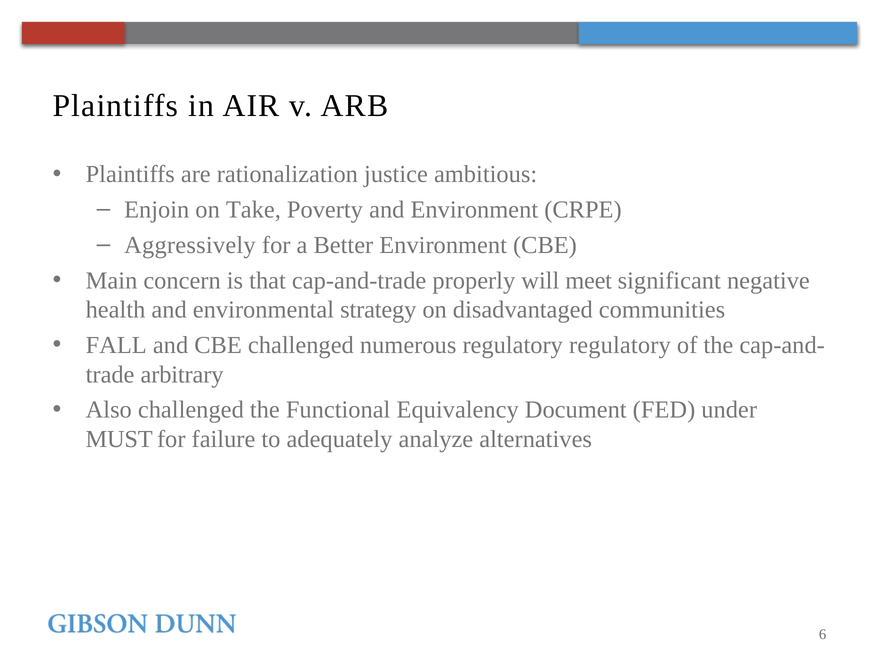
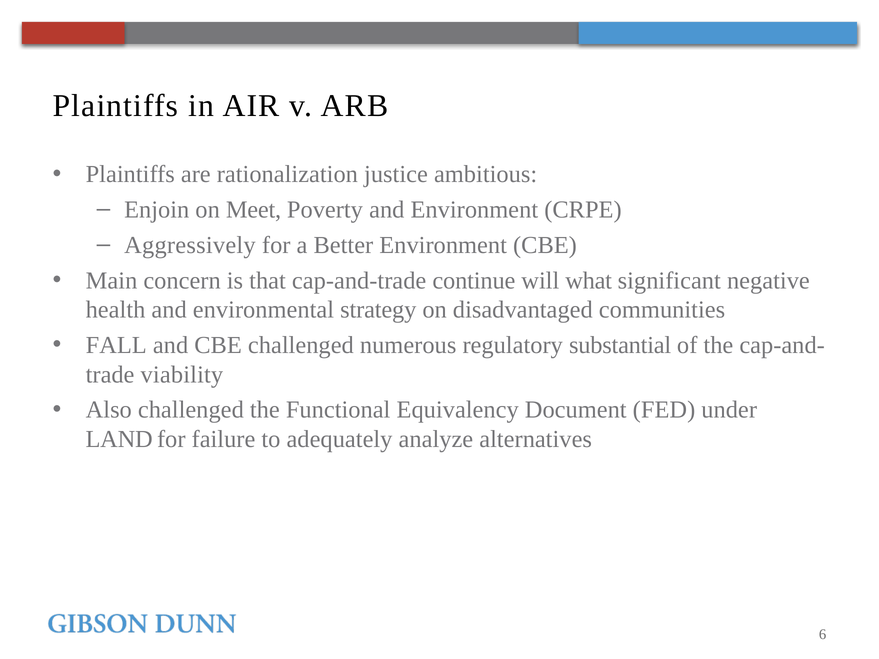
Take: Take -> Meet
properly: properly -> continue
meet: meet -> what
regulatory regulatory: regulatory -> substantial
arbitrary: arbitrary -> viability
MUST: MUST -> LAND
